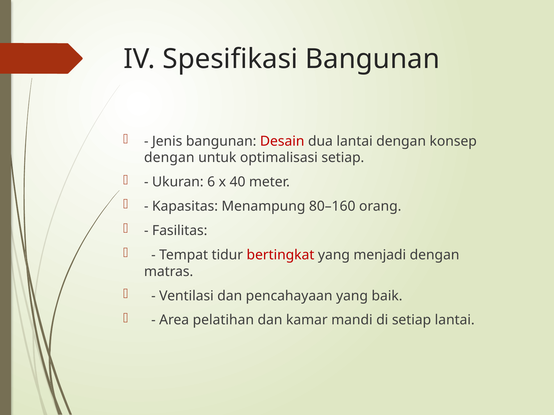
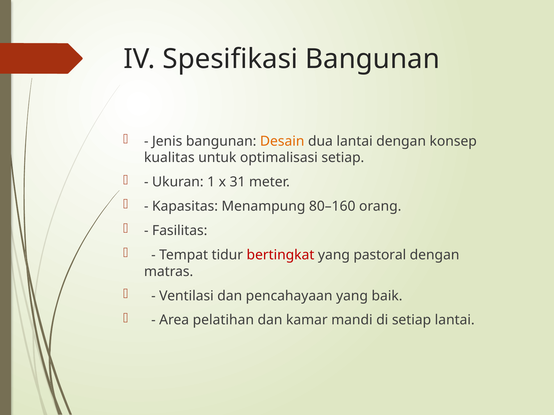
Desain colour: red -> orange
dengan at (169, 158): dengan -> kualitas
6: 6 -> 1
40: 40 -> 31
menjadi: menjadi -> pastoral
